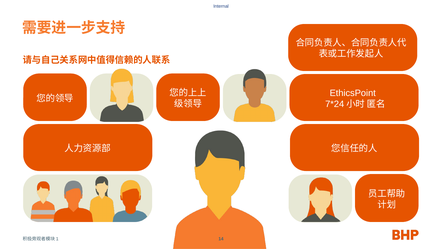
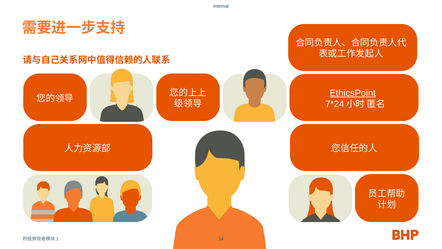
EthicsPoint underline: none -> present
